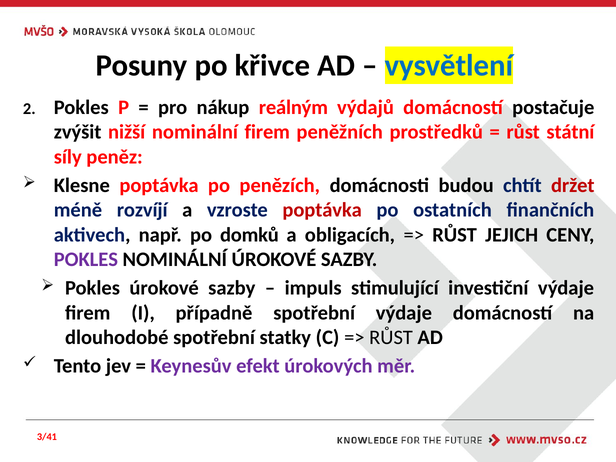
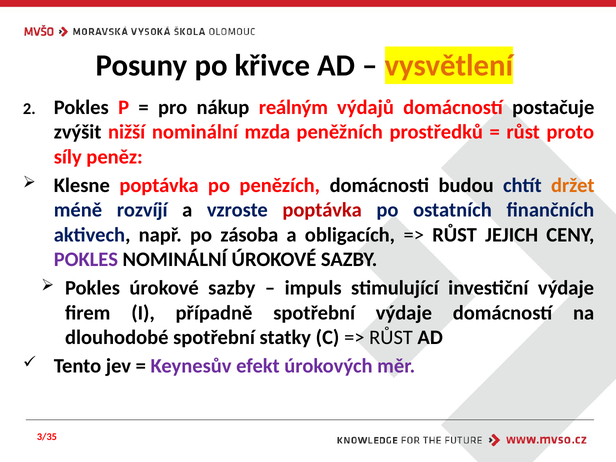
vysvětlení colour: blue -> orange
nominální firem: firem -> mzda
státní: státní -> proto
držet colour: red -> orange
domků: domků -> zásoba
3/41: 3/41 -> 3/35
